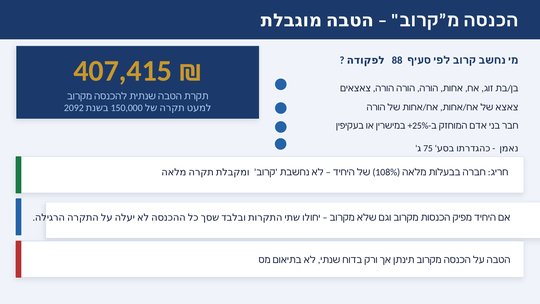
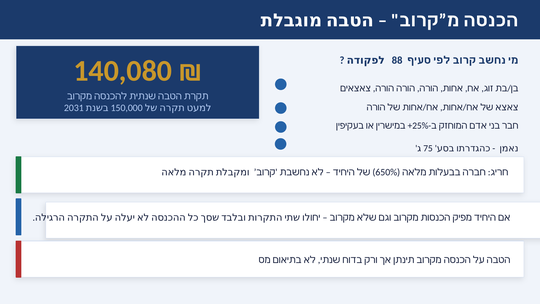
407,415: 407,415 -> 140,080
2092: 2092 -> 2031
108%: 108% -> 650%
